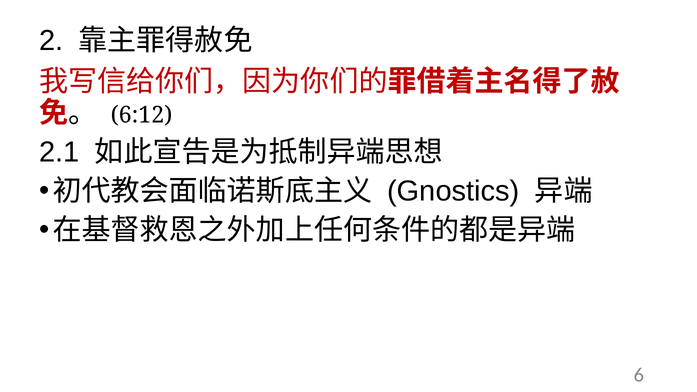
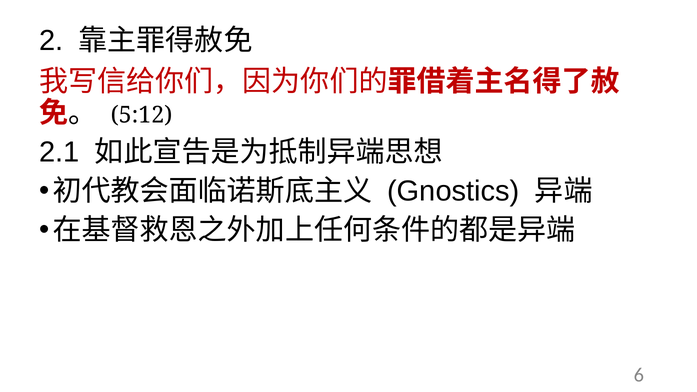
6:12: 6:12 -> 5:12
